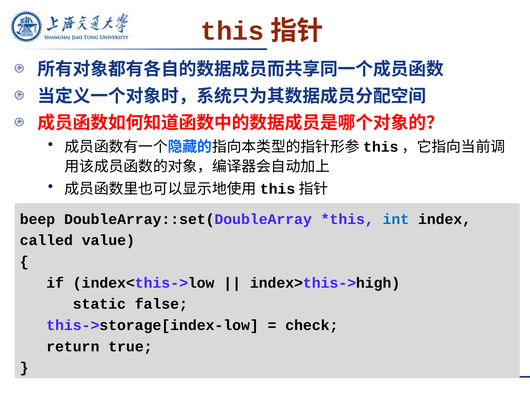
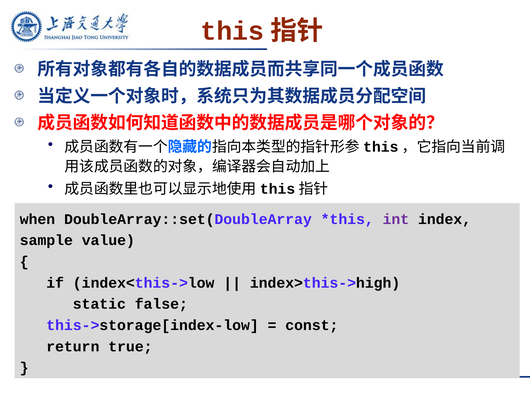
beep: beep -> when
int colour: blue -> purple
called: called -> sample
check: check -> const
